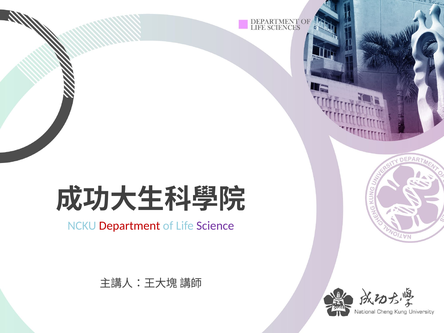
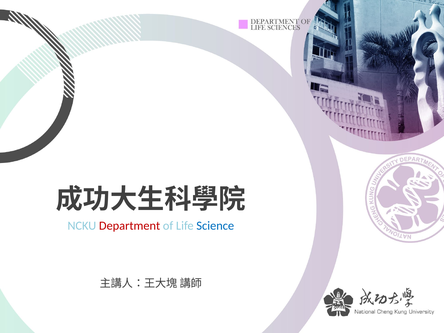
Science colour: purple -> blue
